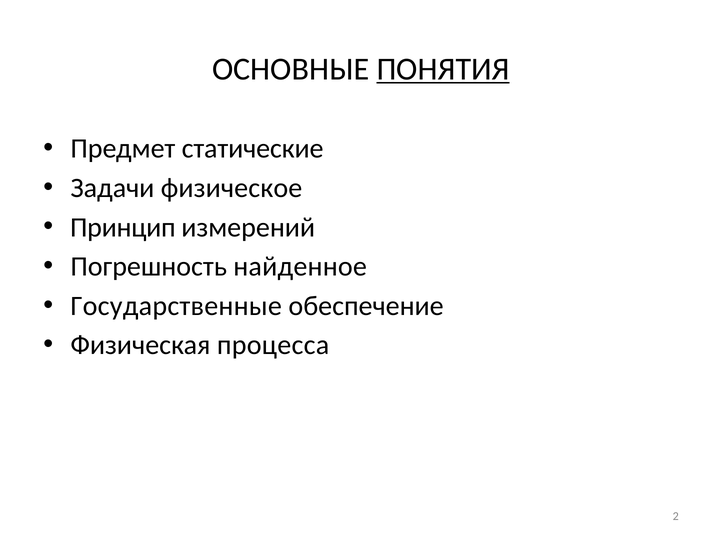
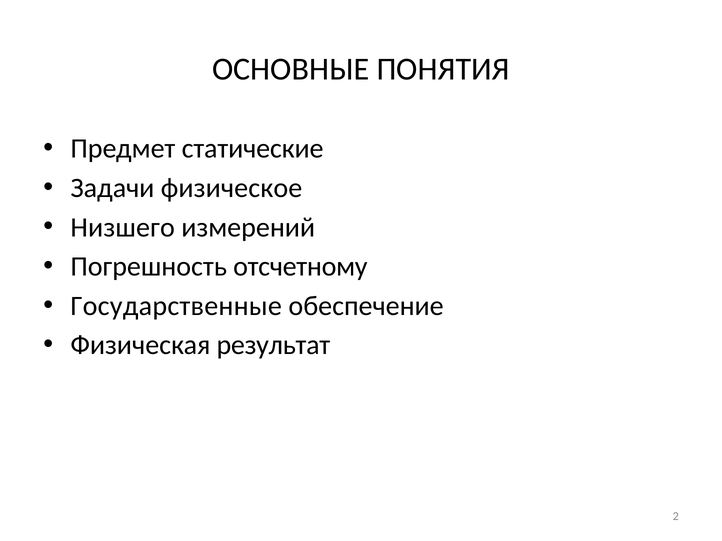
ПОНЯТИЯ underline: present -> none
Принцип: Принцип -> Низшего
найденное: найденное -> отсчетному
процесса: процесса -> результат
